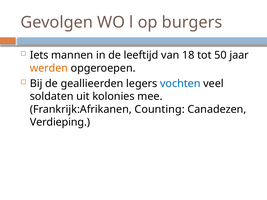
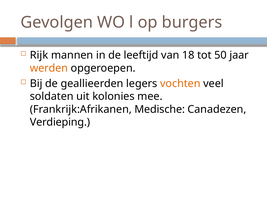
Iets: Iets -> Rijk
vochten colour: blue -> orange
Counting: Counting -> Medische
